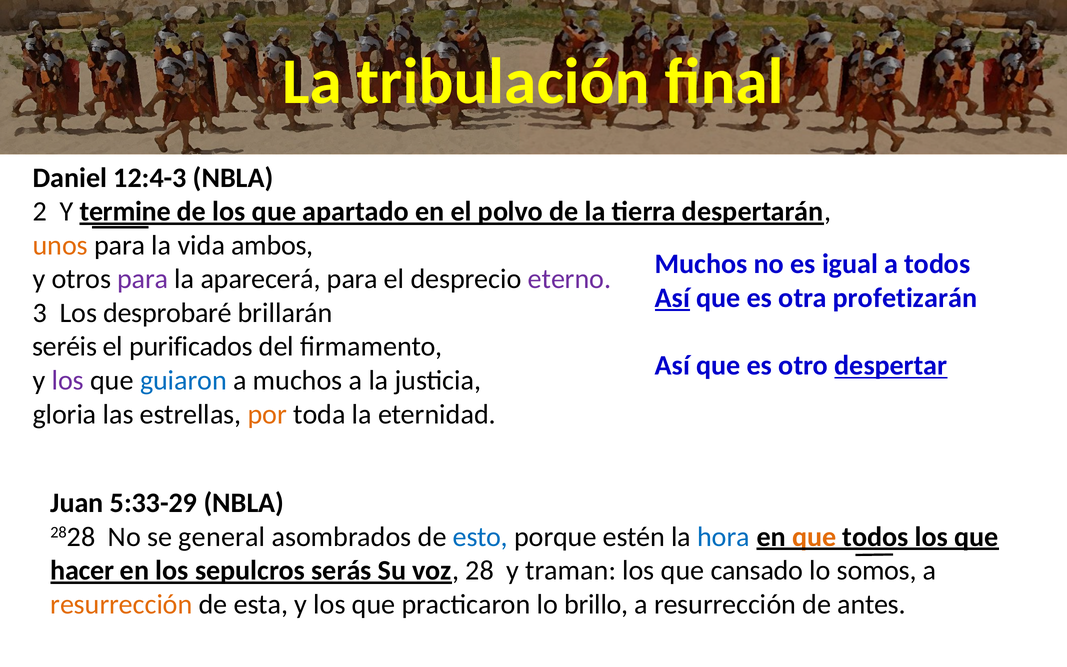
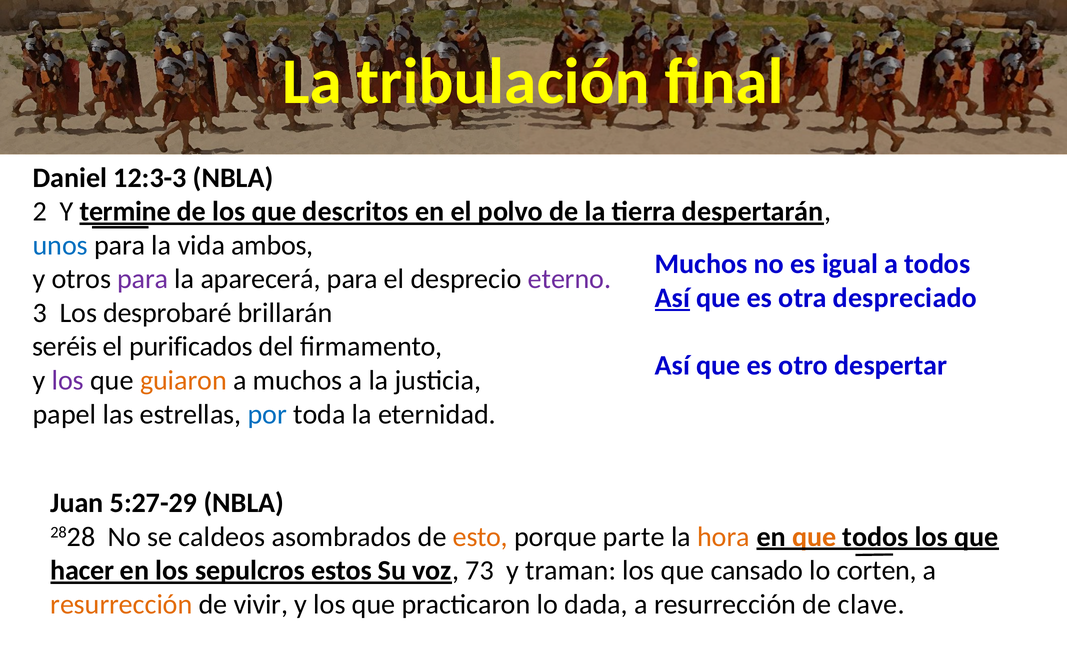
12:4-3: 12:4-3 -> 12:3-3
apartado: apartado -> descritos
unos colour: orange -> blue
profetizarán: profetizarán -> despreciado
despertar underline: present -> none
guiaron colour: blue -> orange
gloria: gloria -> papel
por colour: orange -> blue
5:33-29: 5:33-29 -> 5:27-29
general: general -> caldeos
esto colour: blue -> orange
estén: estén -> parte
hora colour: blue -> orange
serás: serás -> estos
28: 28 -> 73
somos: somos -> corten
esta: esta -> vivir
brillo: brillo -> dada
antes: antes -> clave
